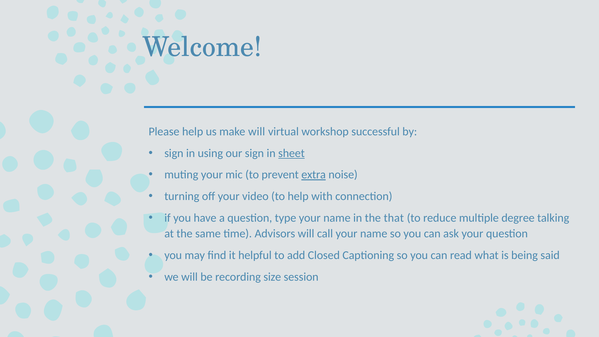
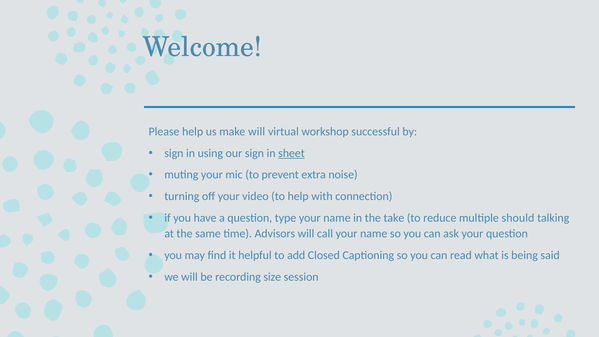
extra underline: present -> none
that: that -> take
degree: degree -> should
